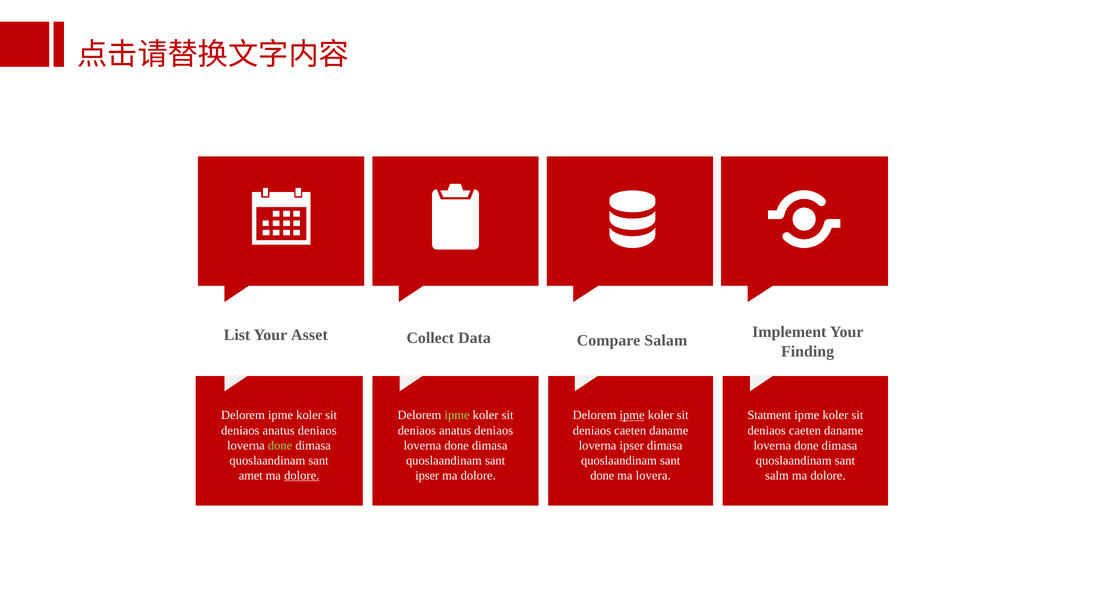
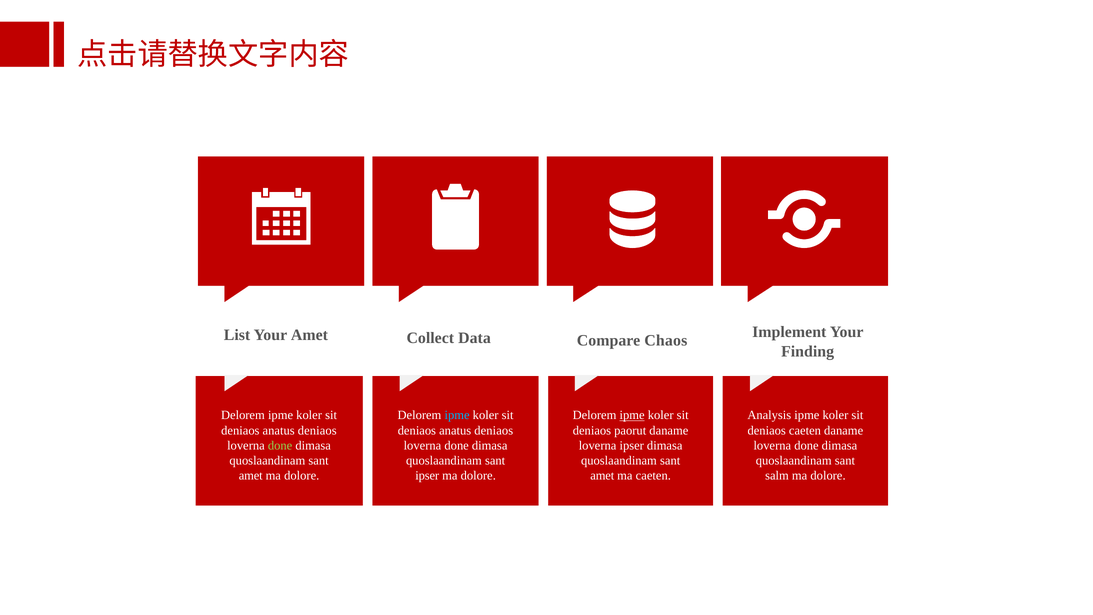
Your Asset: Asset -> Amet
Salam: Salam -> Chaos
ipme at (457, 415) colour: light green -> light blue
Statment: Statment -> Analysis
caeten at (630, 430): caeten -> paorut
dolore at (302, 475) underline: present -> none
done at (602, 475): done -> amet
ma lovera: lovera -> caeten
